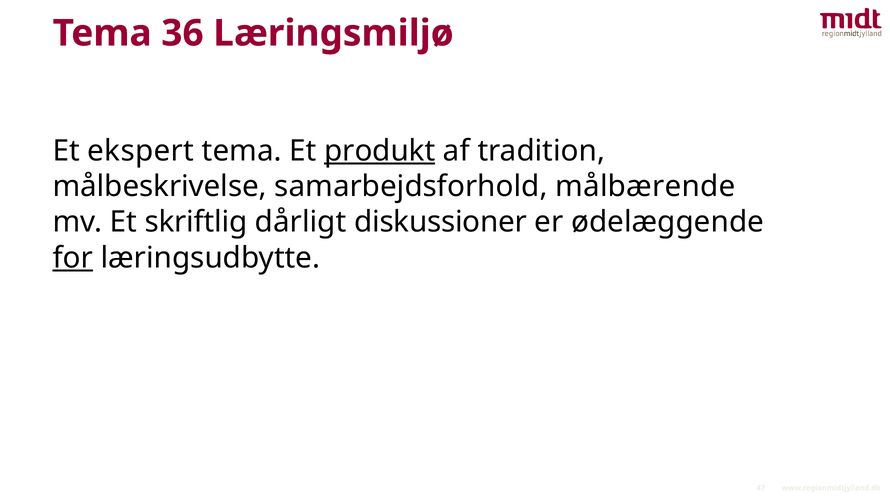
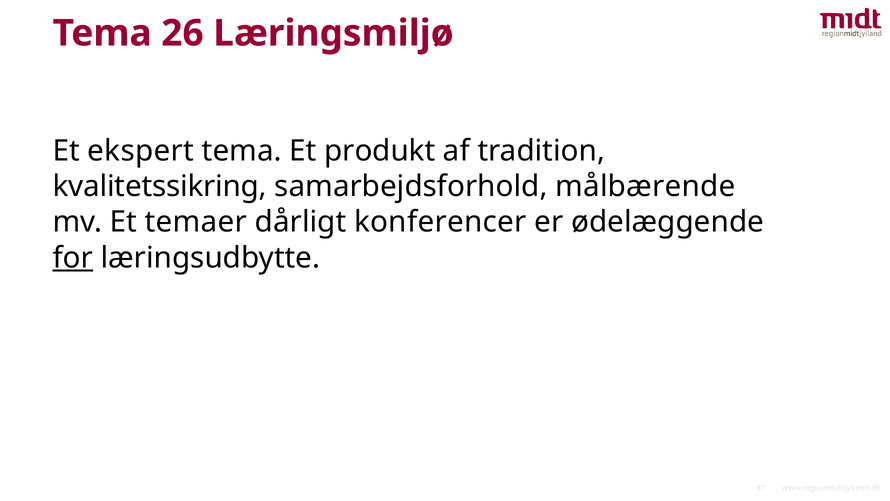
36: 36 -> 26
produkt underline: present -> none
målbeskrivelse: målbeskrivelse -> kvalitetssikring
skriftlig: skriftlig -> temaer
diskussioner: diskussioner -> konferencer
